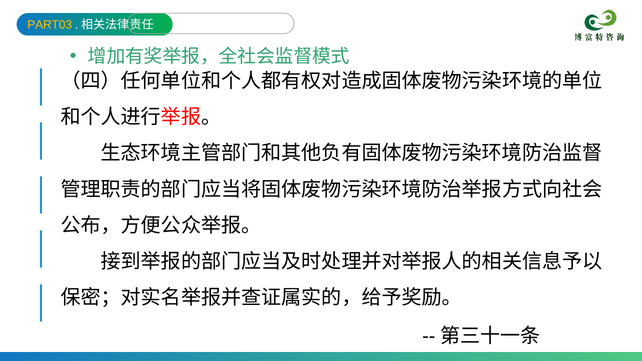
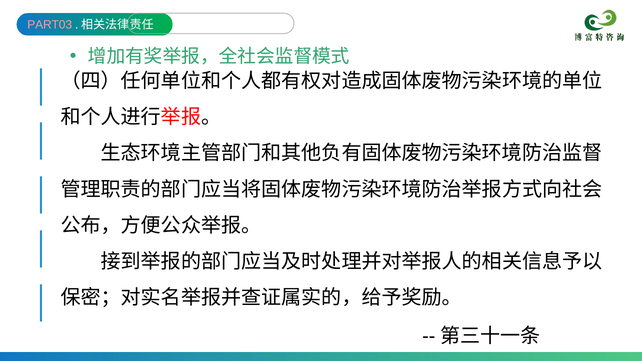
PART03 colour: yellow -> pink
